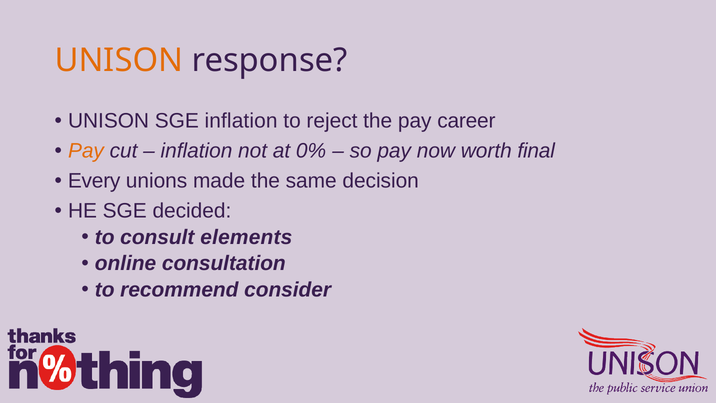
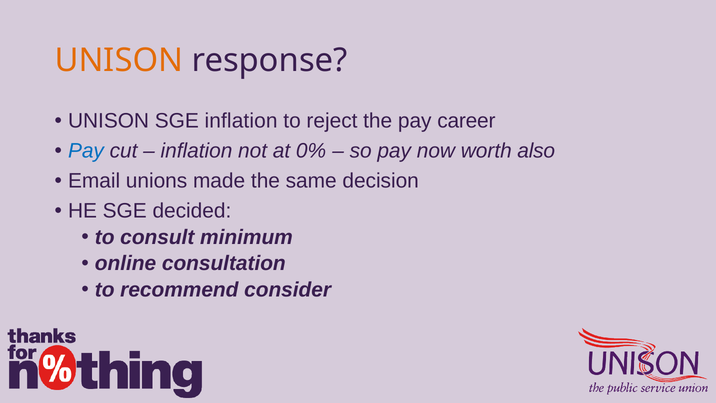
Pay at (86, 151) colour: orange -> blue
final: final -> also
Every: Every -> Email
elements: elements -> minimum
